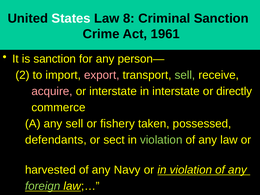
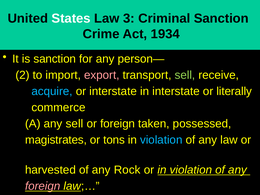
8: 8 -> 3
1961: 1961 -> 1934
acquire colour: pink -> light blue
directly: directly -> literally
or fishery: fishery -> foreign
defendants: defendants -> magistrates
sect: sect -> tons
violation at (161, 140) colour: light green -> light blue
Navy: Navy -> Rock
foreign at (43, 186) colour: light green -> pink
